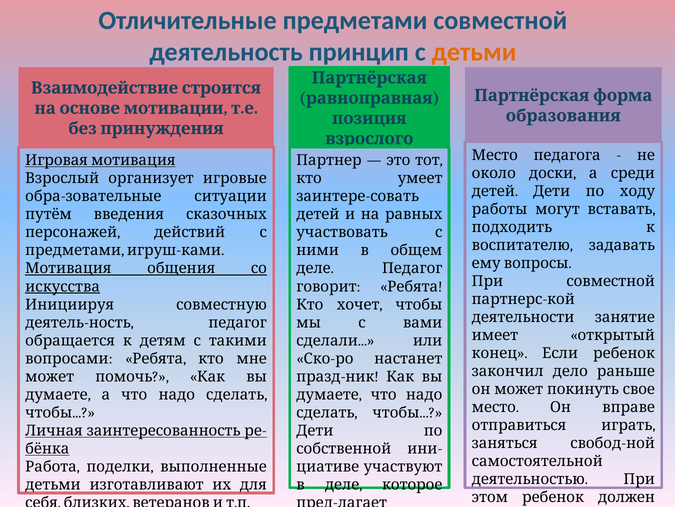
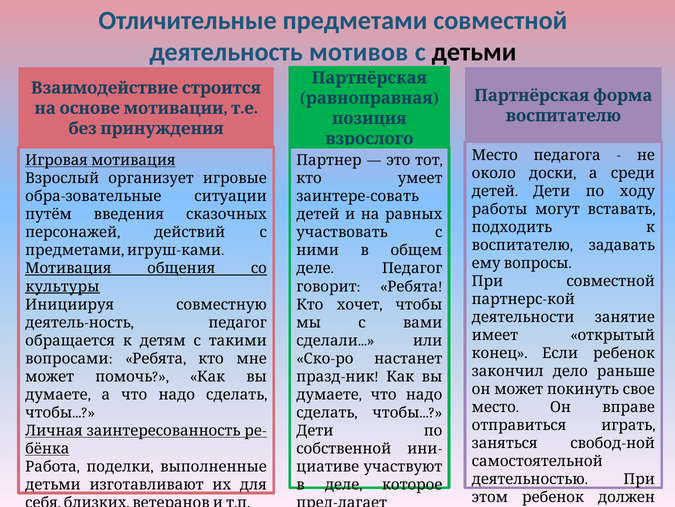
принцип: принцип -> мотивов
детьми at (474, 52) colour: orange -> black
образования at (563, 116): образования -> воспитателю
искусства: искусства -> культуры
